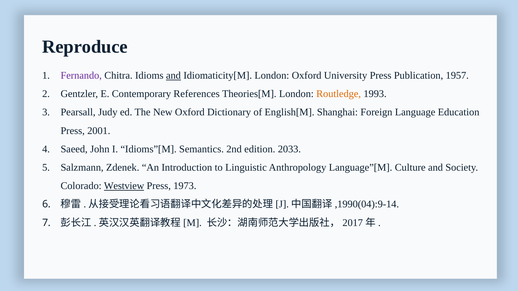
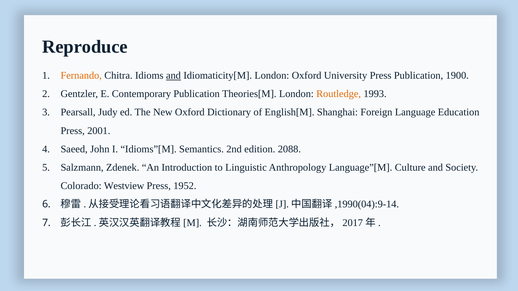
Fernando colour: purple -> orange
1957: 1957 -> 1900
Contemporary References: References -> Publication
2033: 2033 -> 2088
Westview underline: present -> none
1973: 1973 -> 1952
